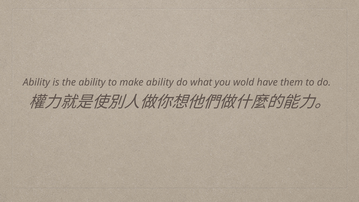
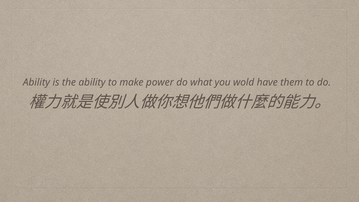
make ability: ability -> power
